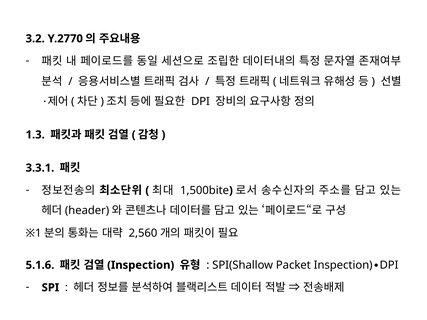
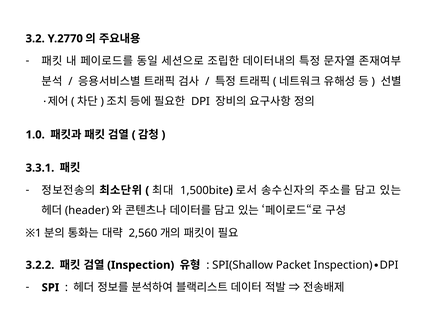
1.3: 1.3 -> 1.0
5.1.6: 5.1.6 -> 3.2.2
